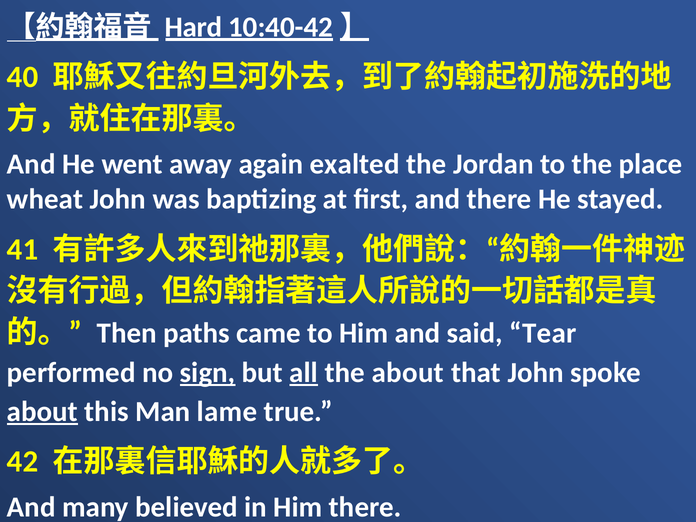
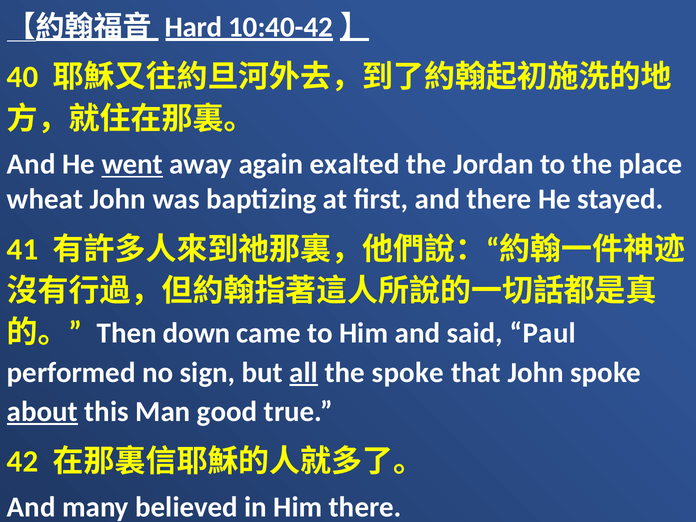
went underline: none -> present
paths: paths -> down
Tear: Tear -> Paul
sign underline: present -> none
the about: about -> spoke
lame: lame -> good
